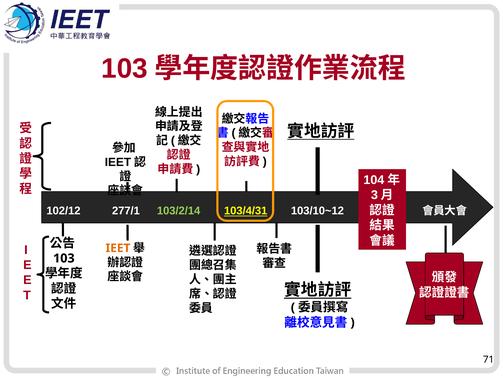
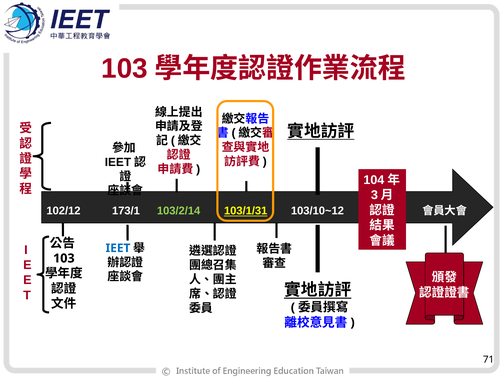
277/1: 277/1 -> 173/1
103/4/31: 103/4/31 -> 103/1/31
IEET colour: orange -> blue
